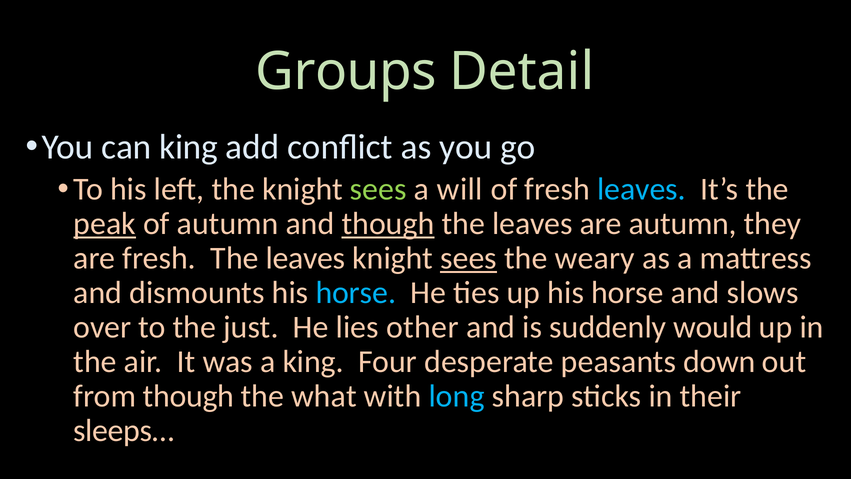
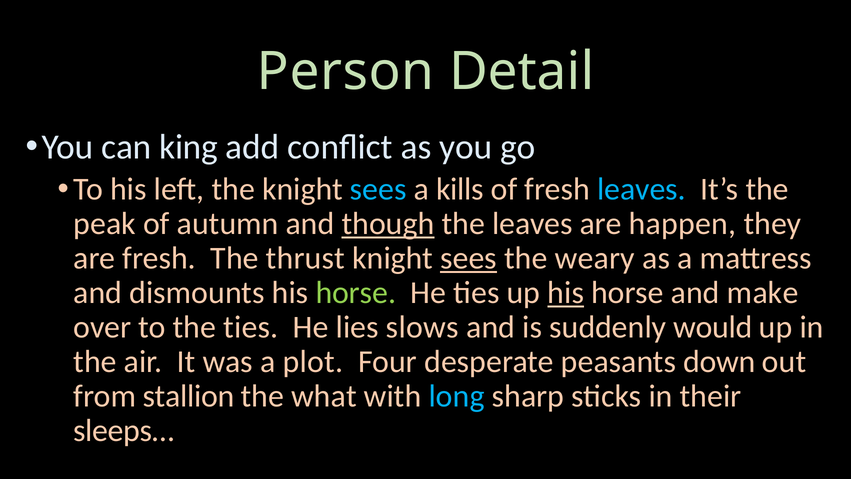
Groups: Groups -> Person
sees at (378, 189) colour: light green -> light blue
will: will -> kills
peak underline: present -> none
are autumn: autumn -> happen
fresh The leaves: leaves -> thrust
horse at (356, 293) colour: light blue -> light green
his at (566, 293) underline: none -> present
slows: slows -> make
the just: just -> ties
other: other -> slows
a king: king -> plot
from though: though -> stallion
